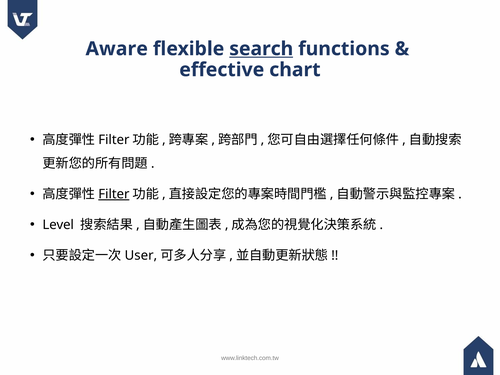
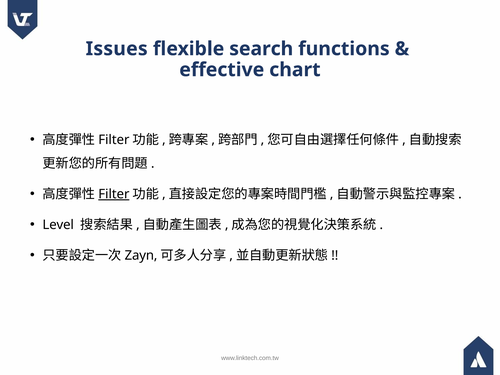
Aware: Aware -> Issues
search underline: present -> none
User: User -> Zayn
